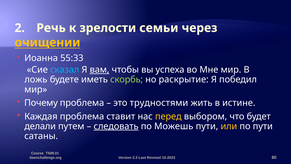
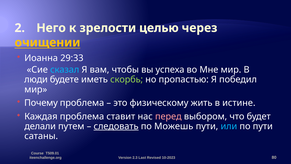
Речь: Речь -> Него
семьи: семьи -> целью
55:33: 55:33 -> 29:33
вам underline: present -> none
ложь: ложь -> люди
раскрытие: раскрытие -> пропастью
трудностями: трудностями -> физическому
перед colour: yellow -> pink
или colour: yellow -> light blue
